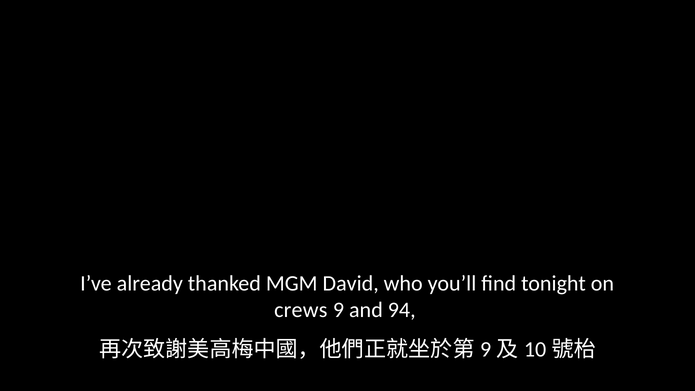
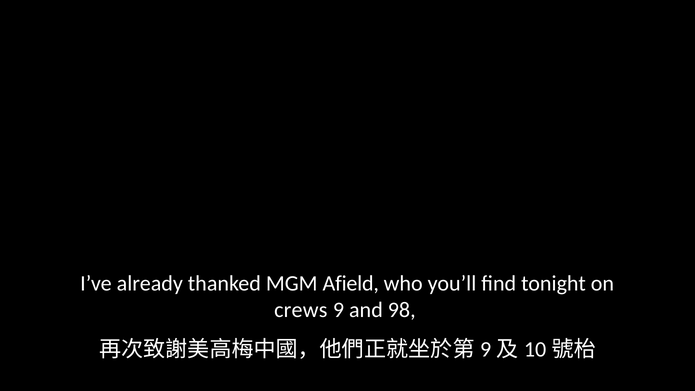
David: David -> Afield
94: 94 -> 98
